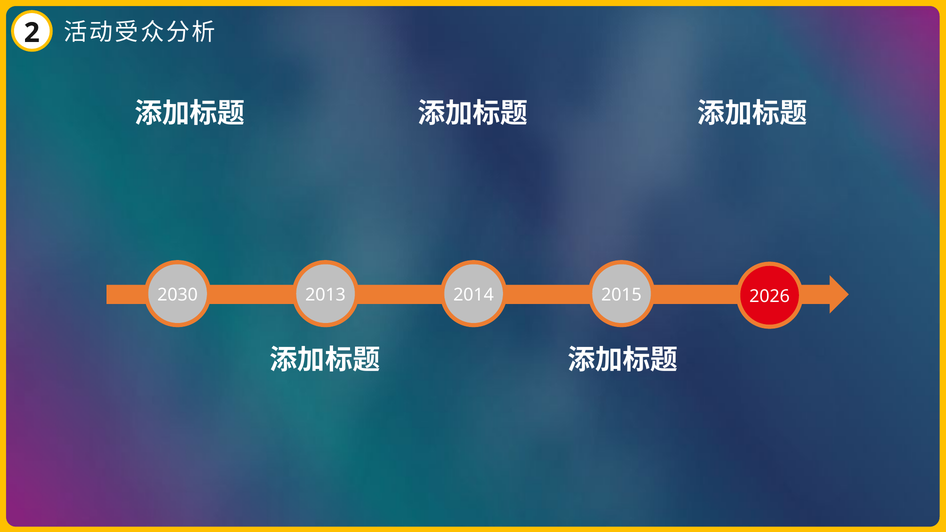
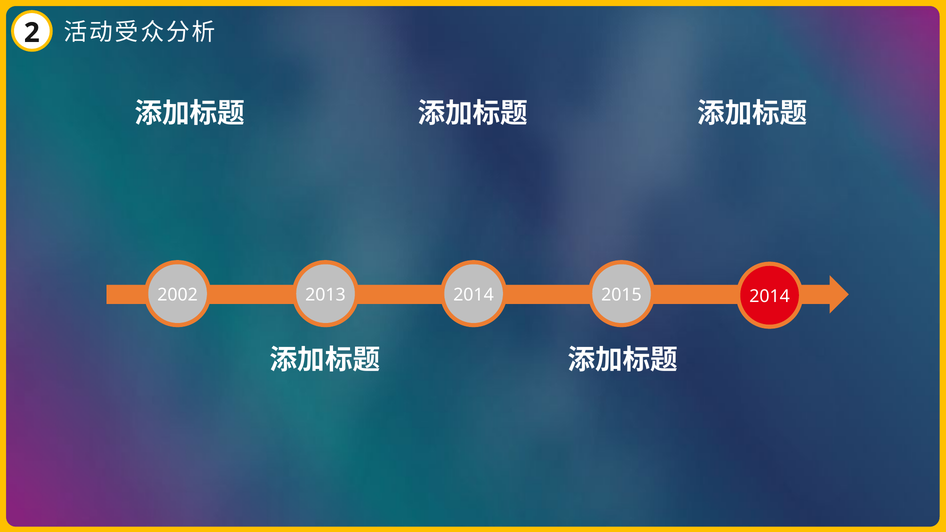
2030: 2030 -> 2002
2015 2026: 2026 -> 2014
